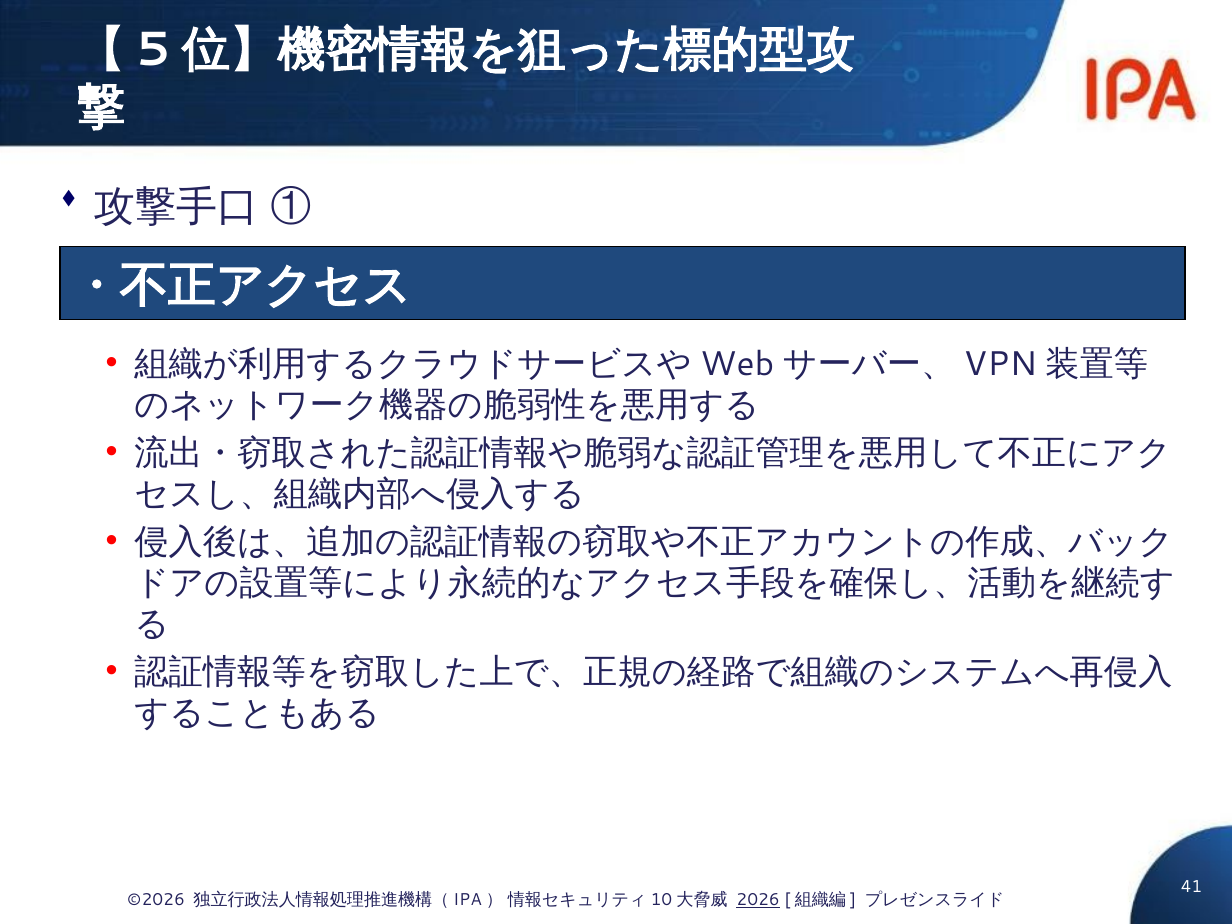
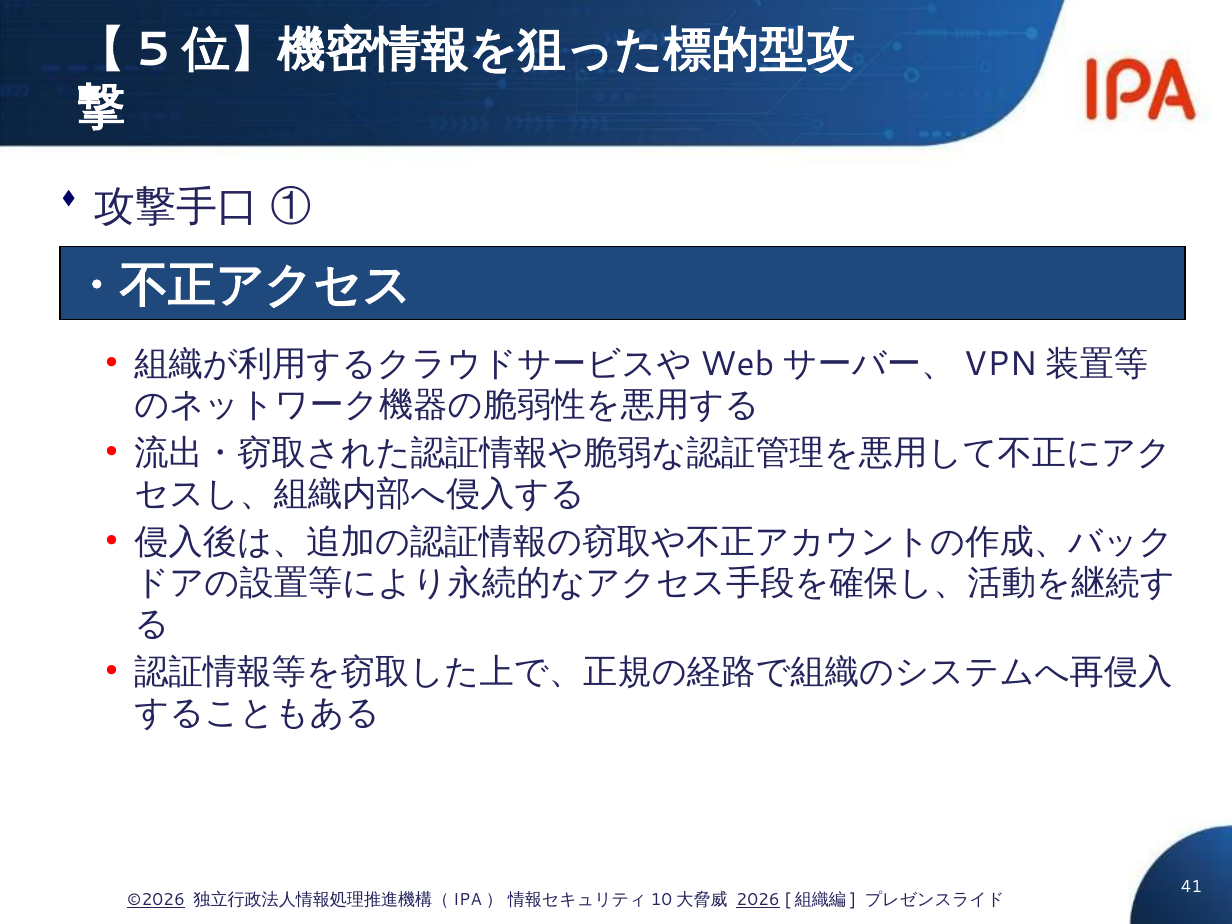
©2026 underline: none -> present
